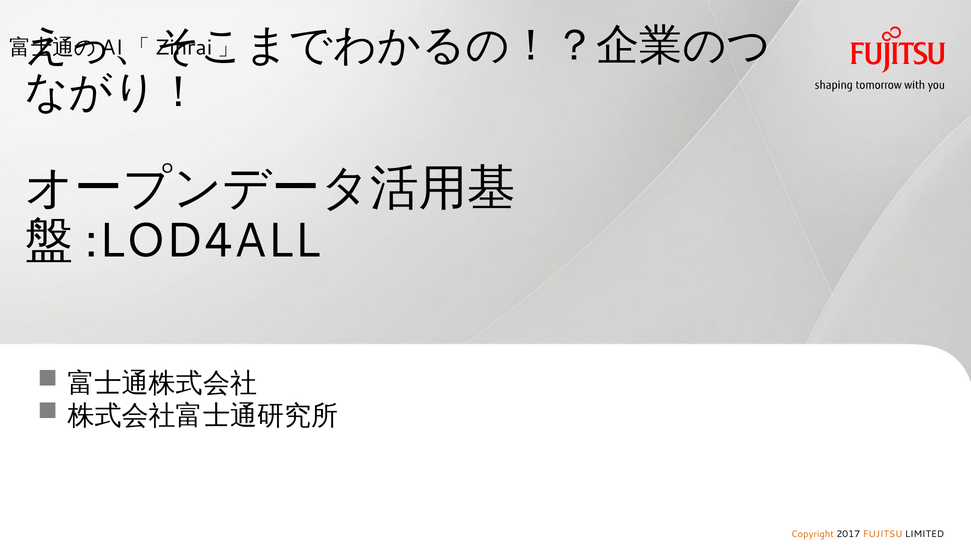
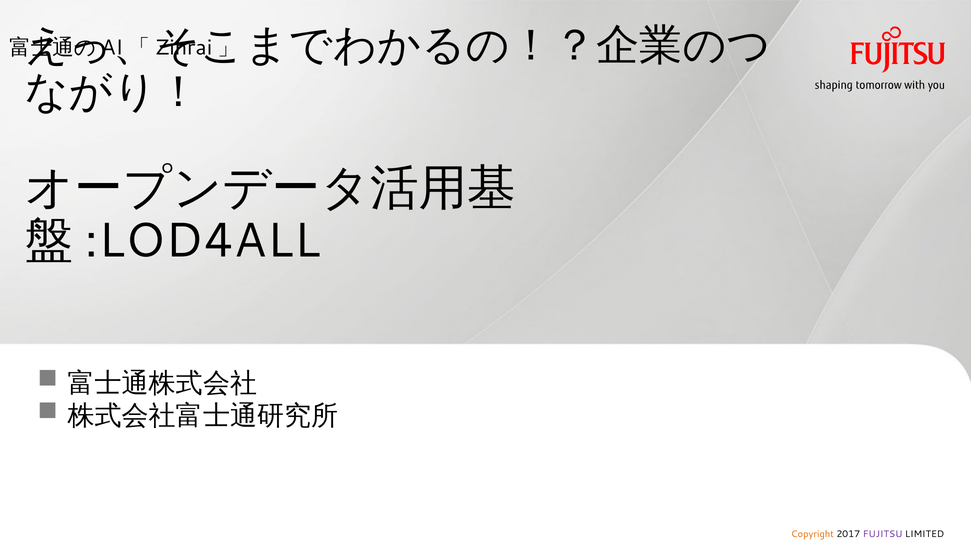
FUJITSU colour: orange -> purple
